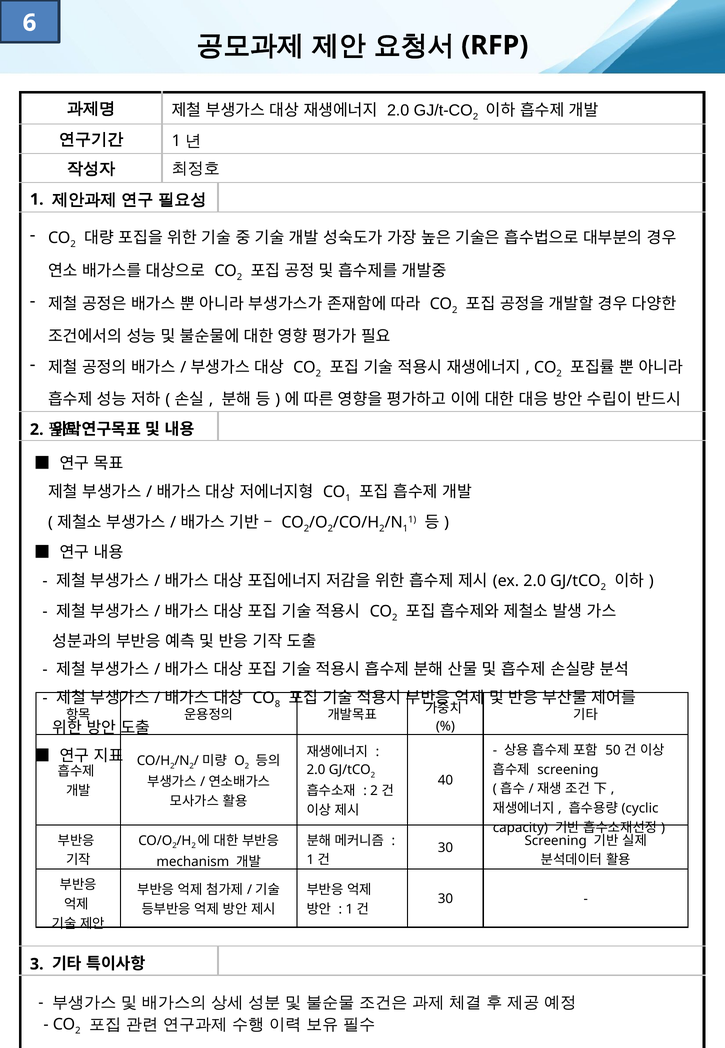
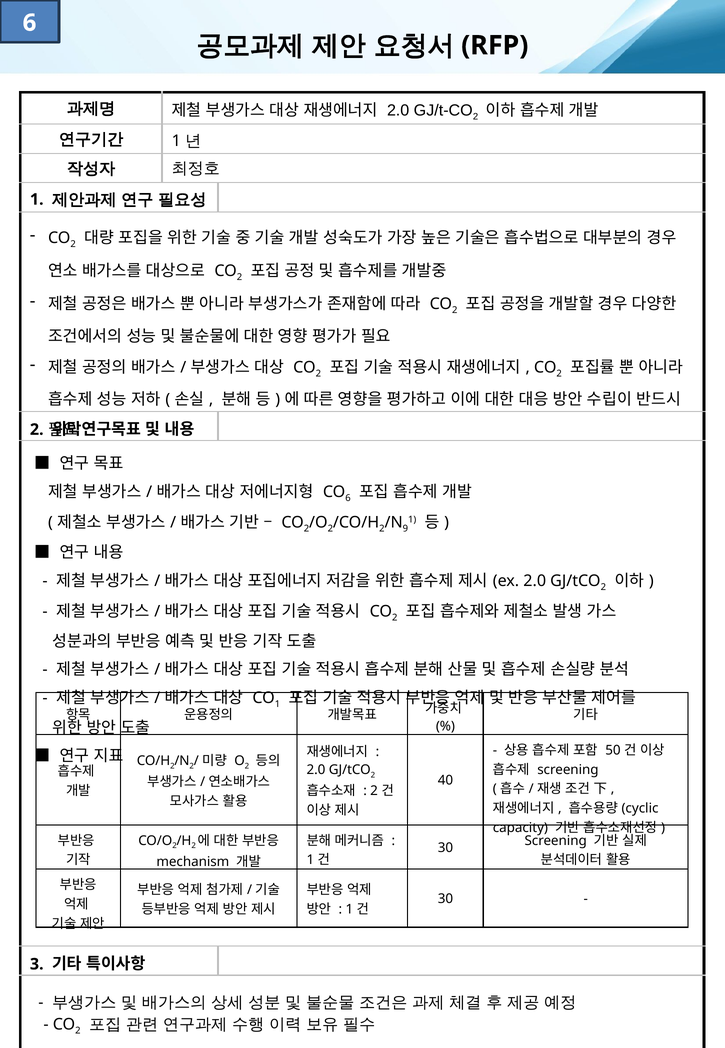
1 at (348, 498): 1 -> 6
1 at (405, 528): 1 -> 9
8 at (277, 704): 8 -> 1
